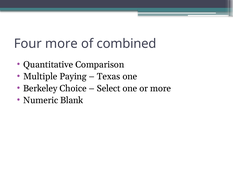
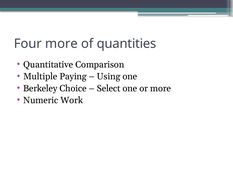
combined: combined -> quantities
Texas: Texas -> Using
Blank: Blank -> Work
